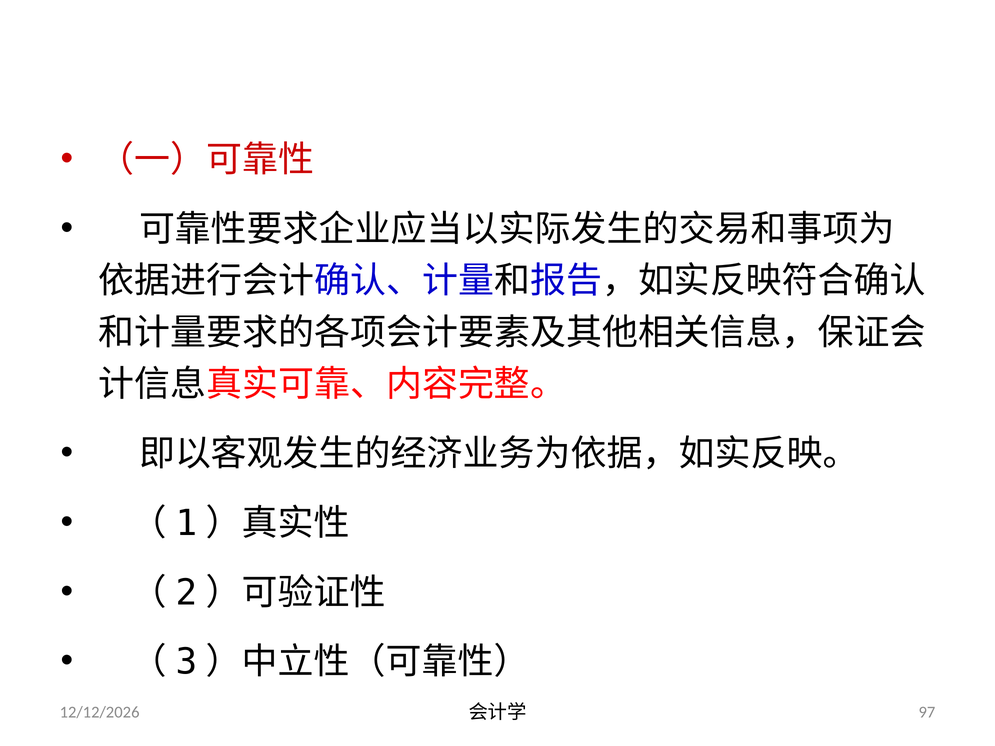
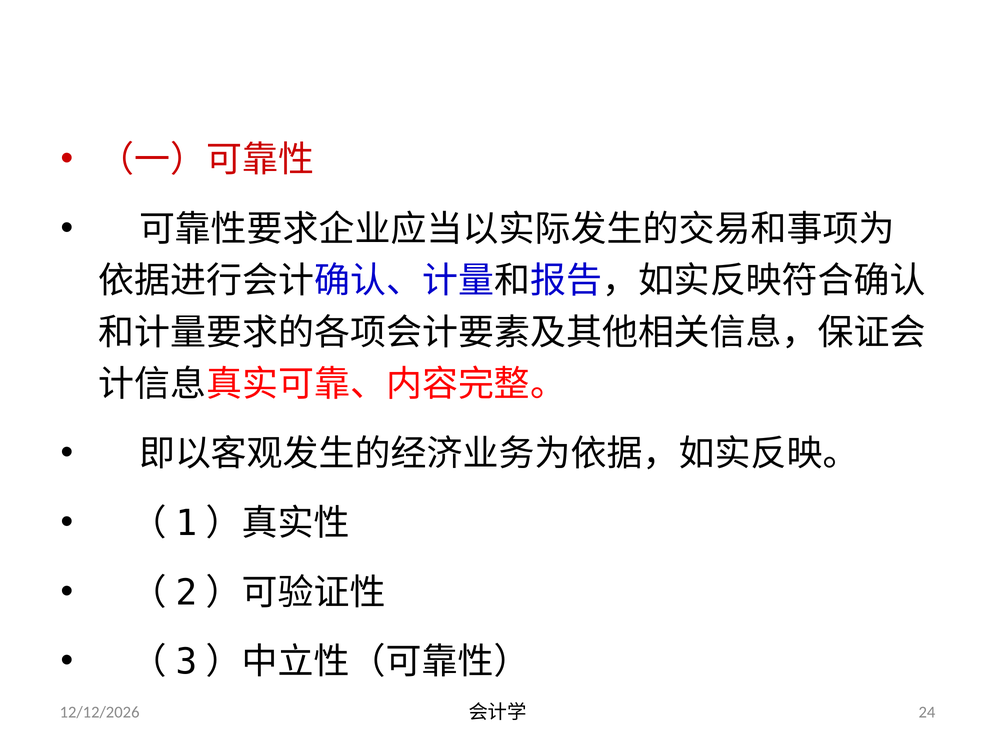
97: 97 -> 24
